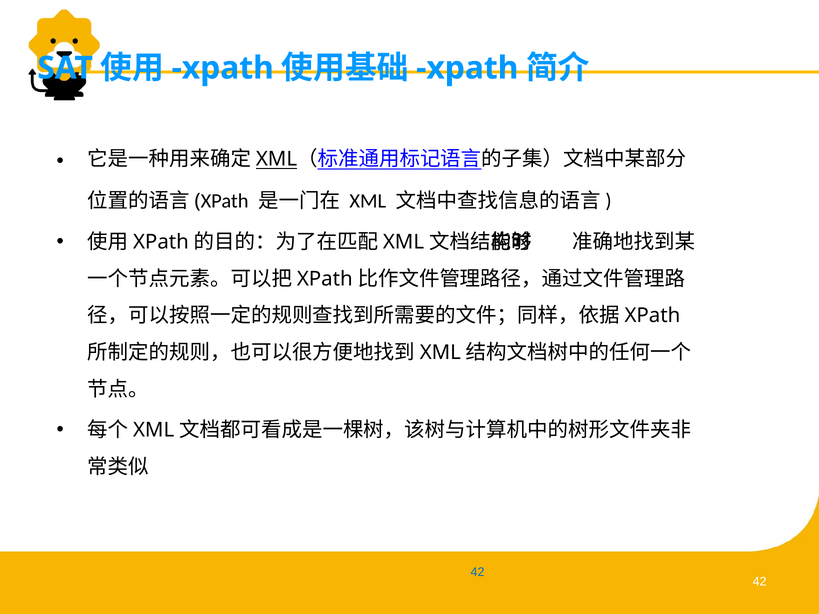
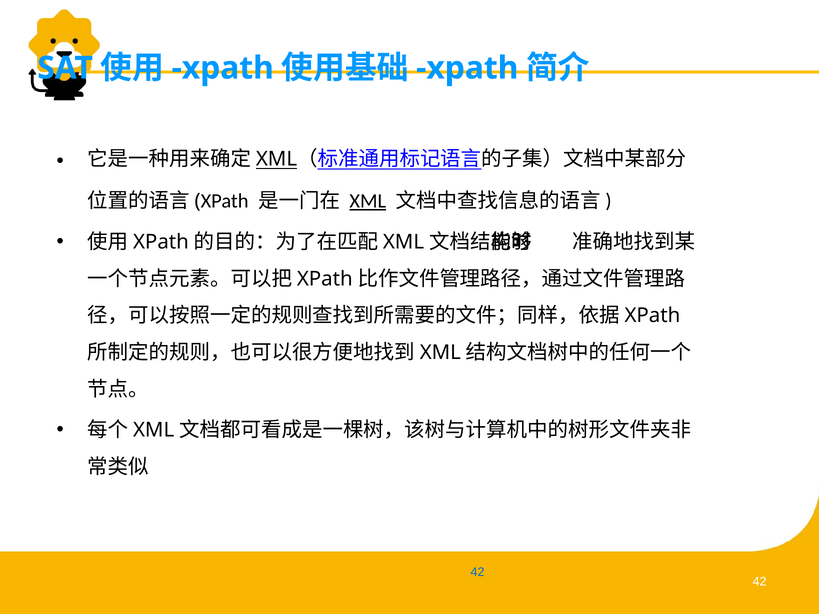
XML underline: none -> present
